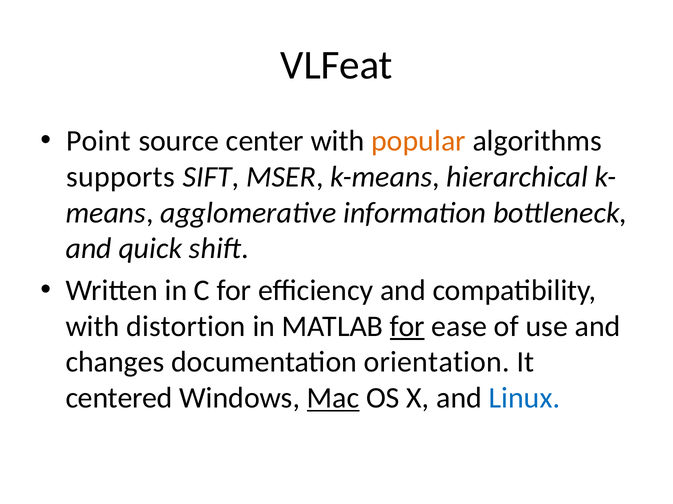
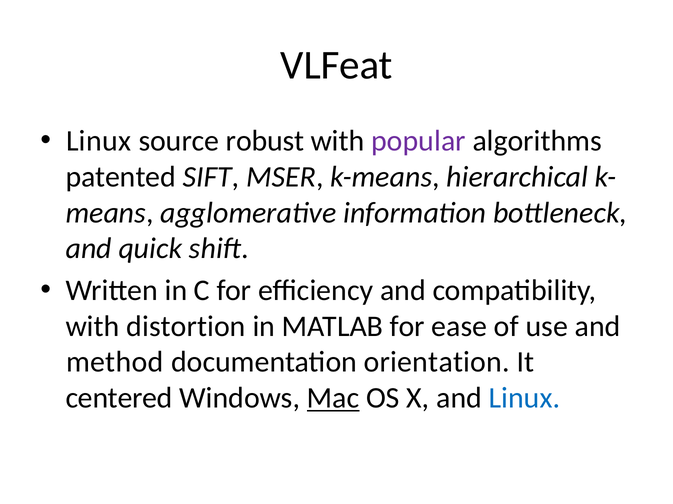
Point at (99, 141): Point -> Linux
center: center -> robust
popular colour: orange -> purple
supports: supports -> patented
for at (407, 327) underline: present -> none
changes: changes -> method
